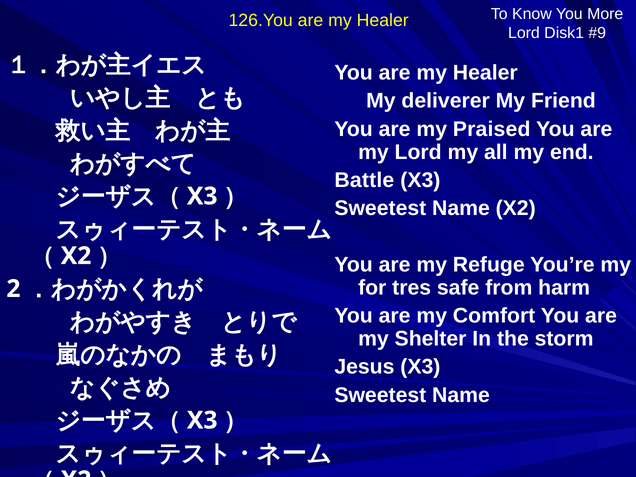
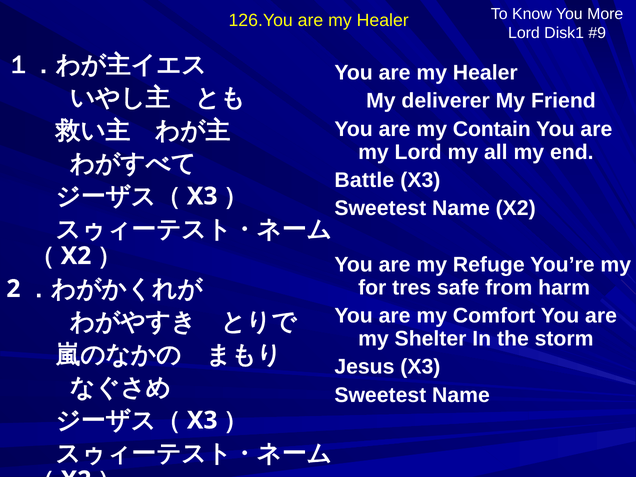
Praised: Praised -> Contain
